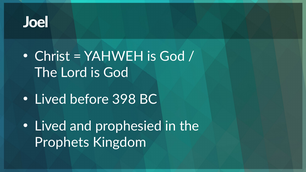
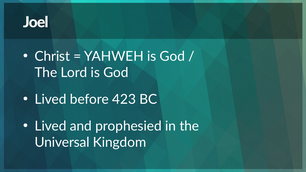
398: 398 -> 423
Prophets: Prophets -> Universal
